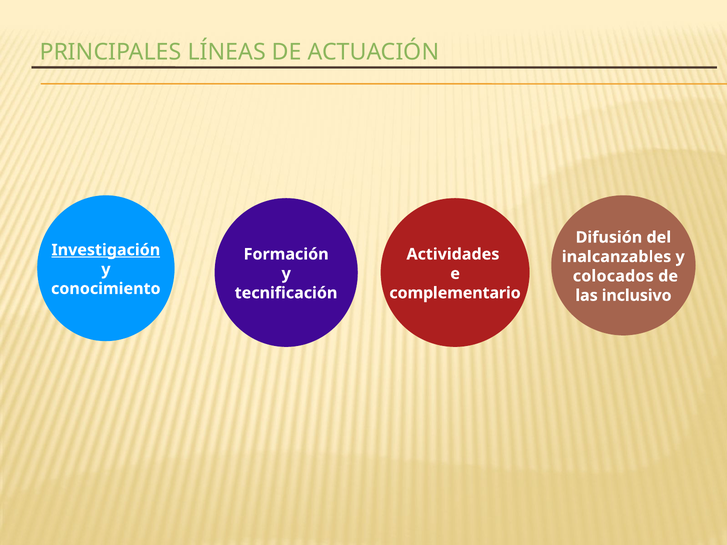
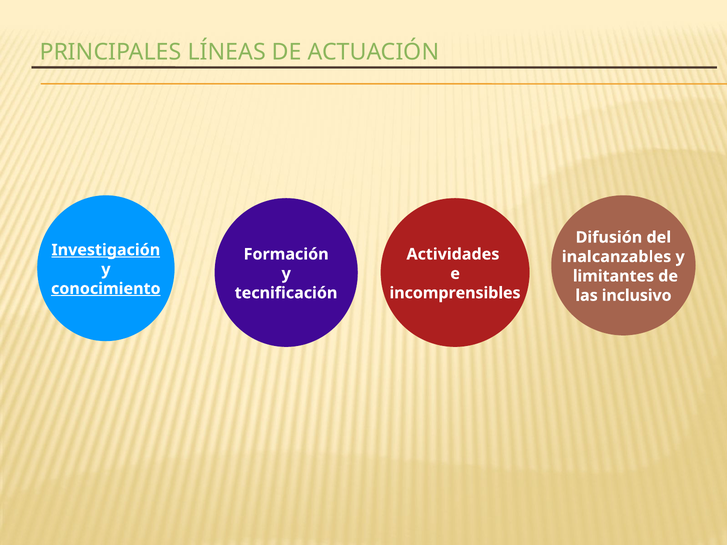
colocados: colocados -> limitantes
conocimiento underline: none -> present
complementario: complementario -> incomprensibles
